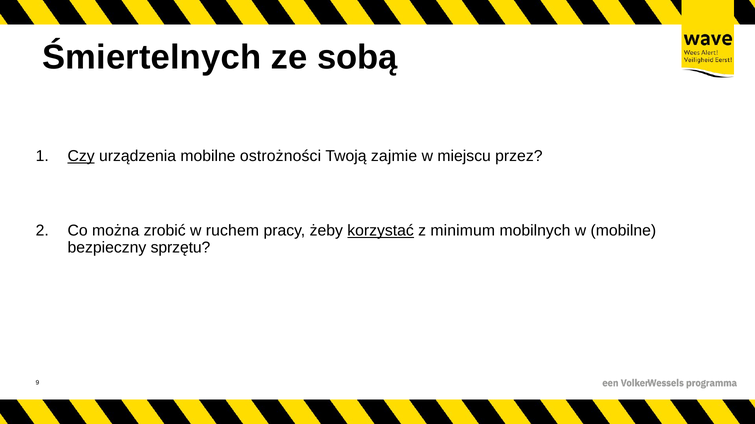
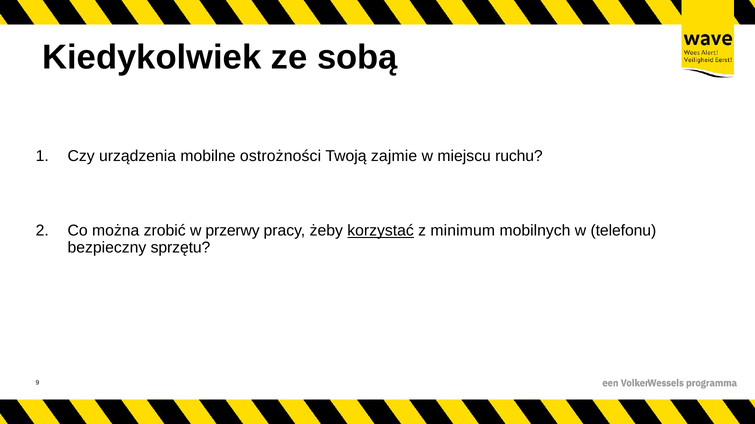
Śmiertelnych: Śmiertelnych -> Kiedykolwiek
Czy underline: present -> none
przez: przez -> ruchu
ruchem: ruchem -> przerwy
w mobilne: mobilne -> telefonu
